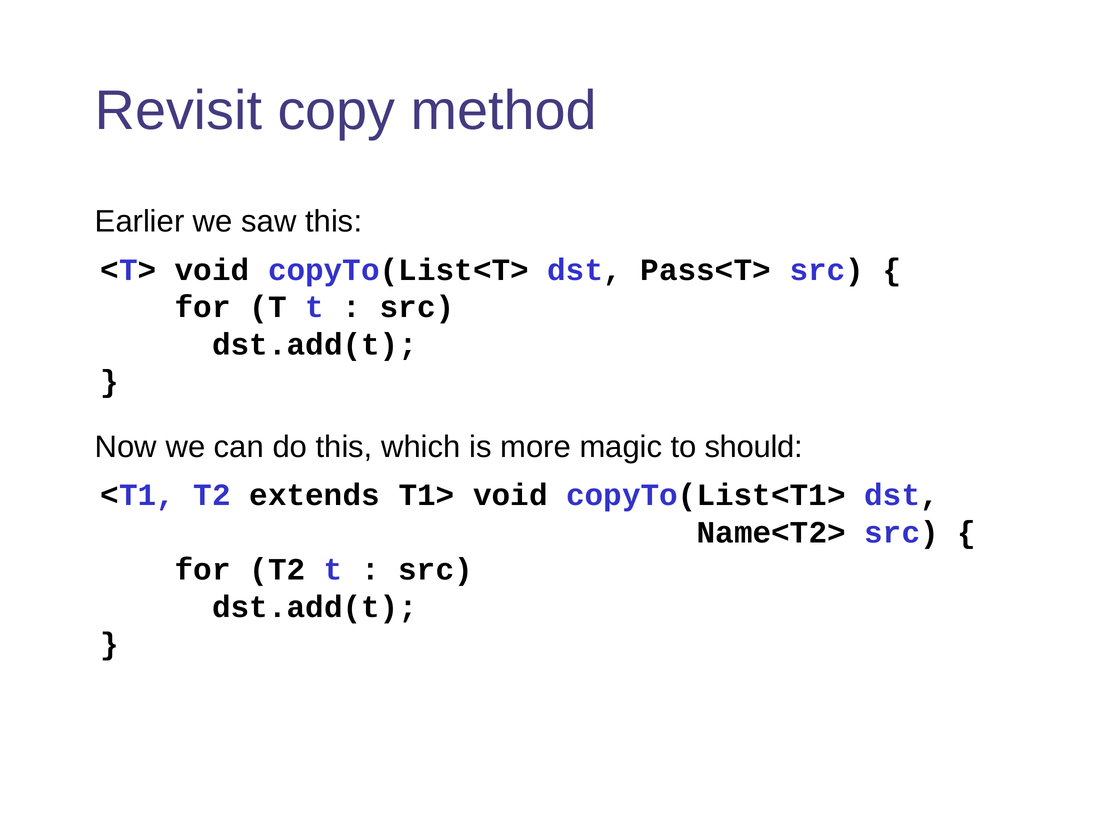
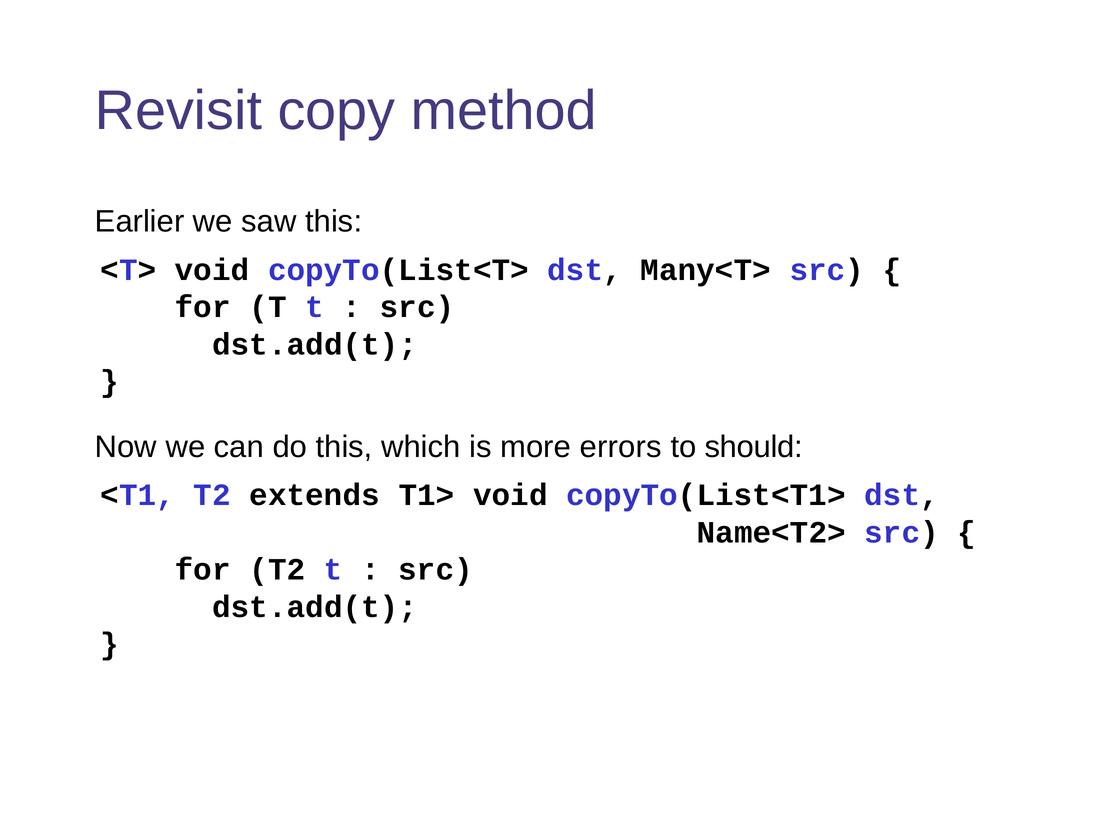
Pass<T>: Pass<T> -> Many<T>
magic: magic -> errors
